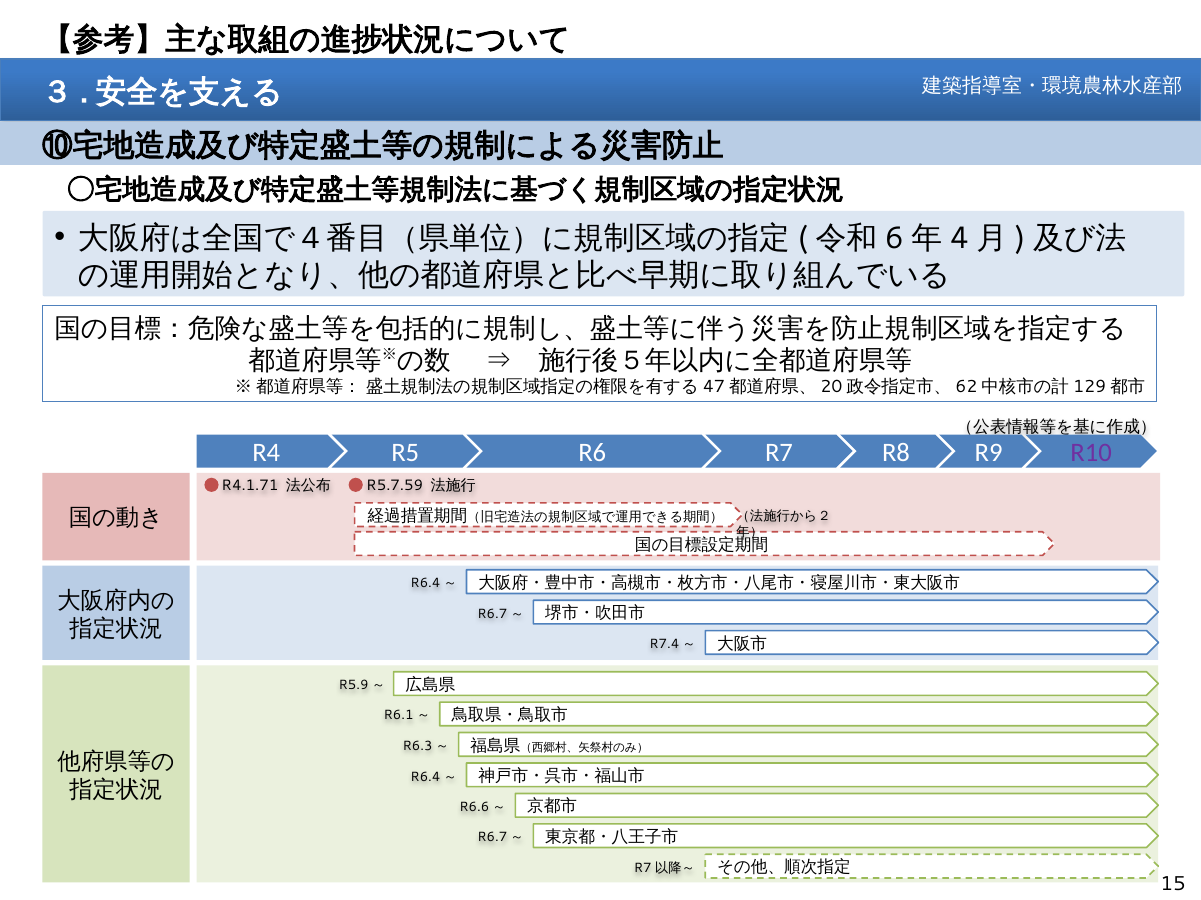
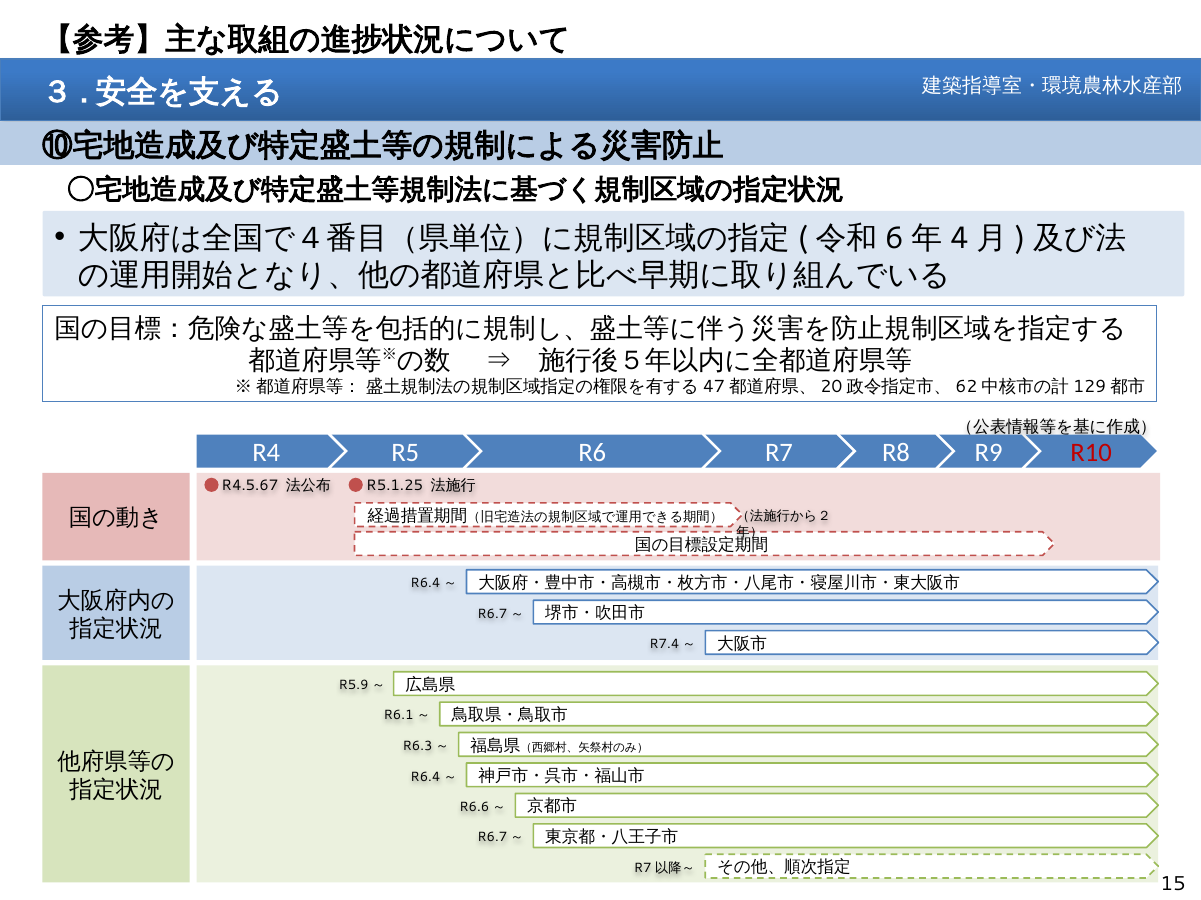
R10 colour: purple -> red
R4.1.71: R4.1.71 -> R4.5.67
R5.7.59: R5.7.59 -> R5.1.25
